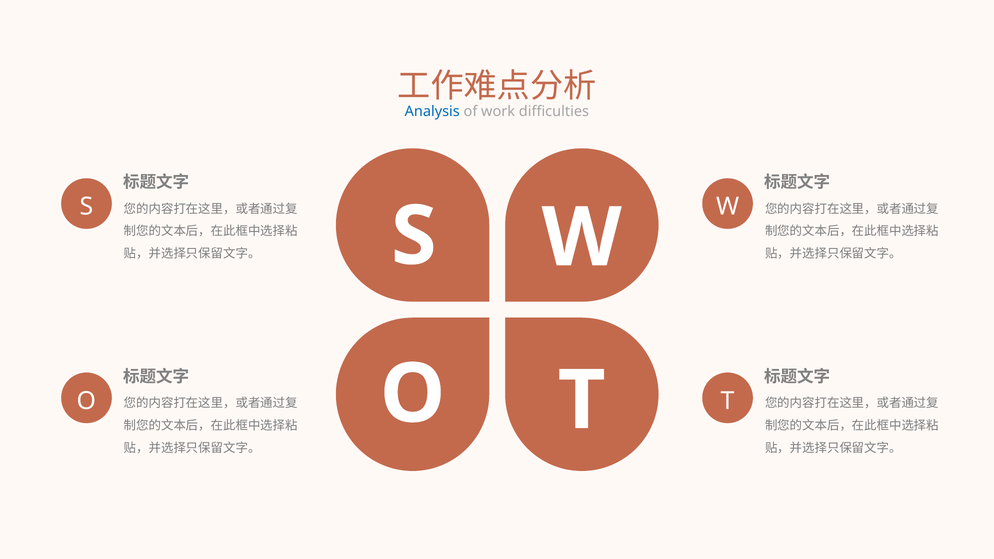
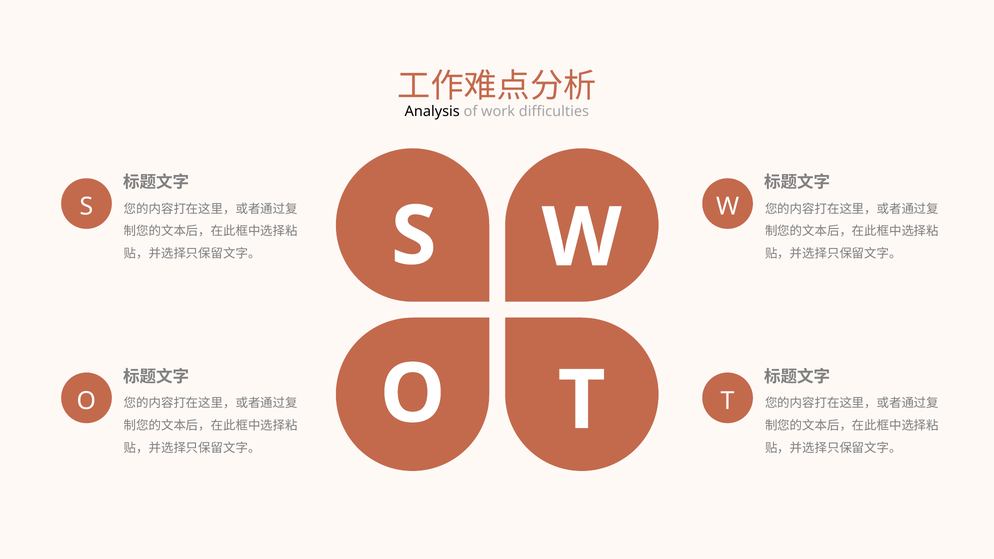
Analysis colour: blue -> black
